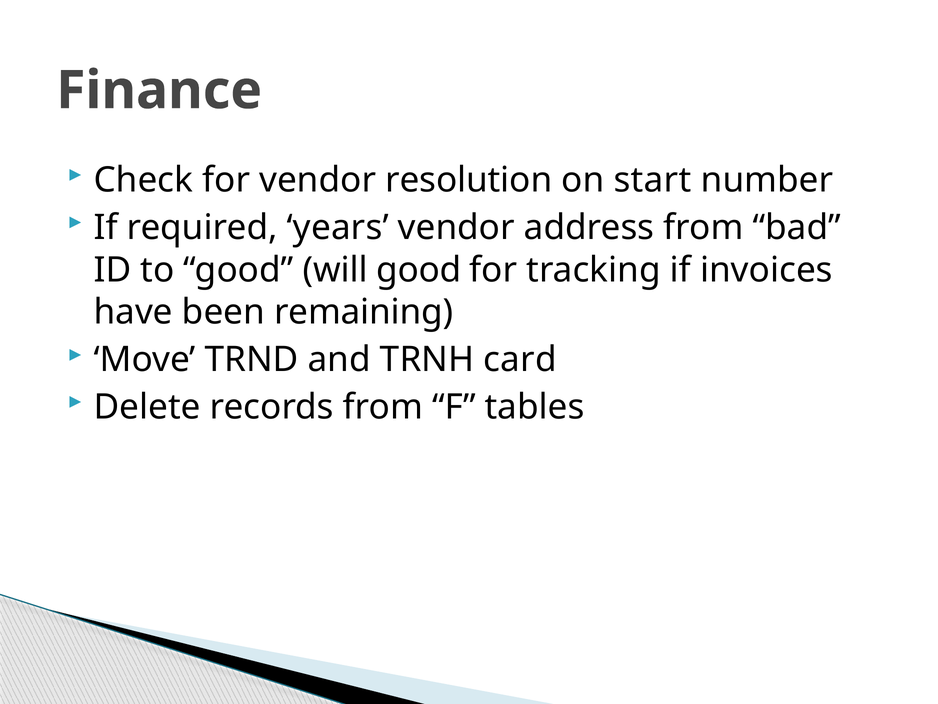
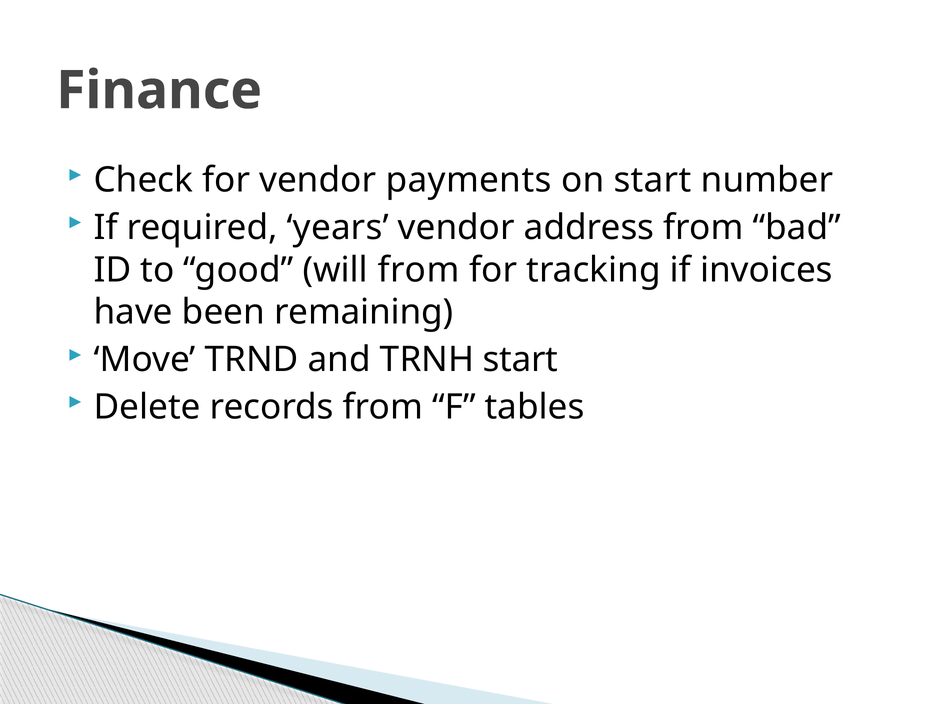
resolution: resolution -> payments
will good: good -> from
TRNH card: card -> start
